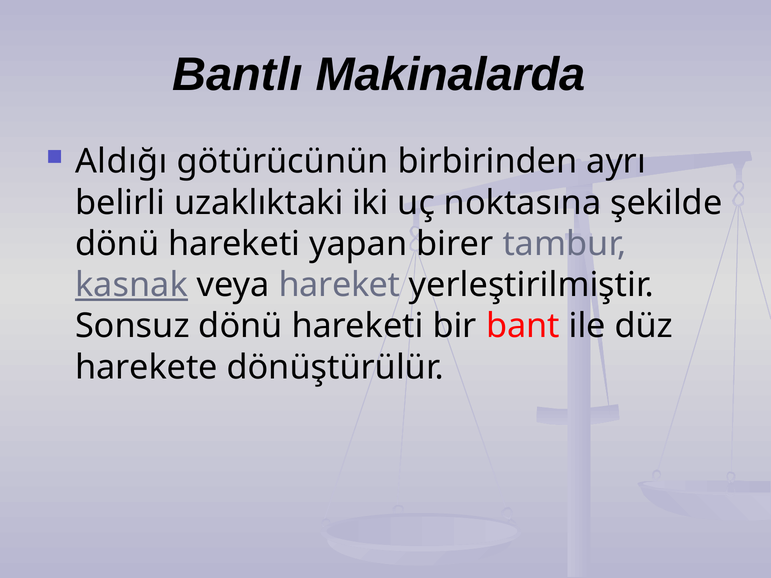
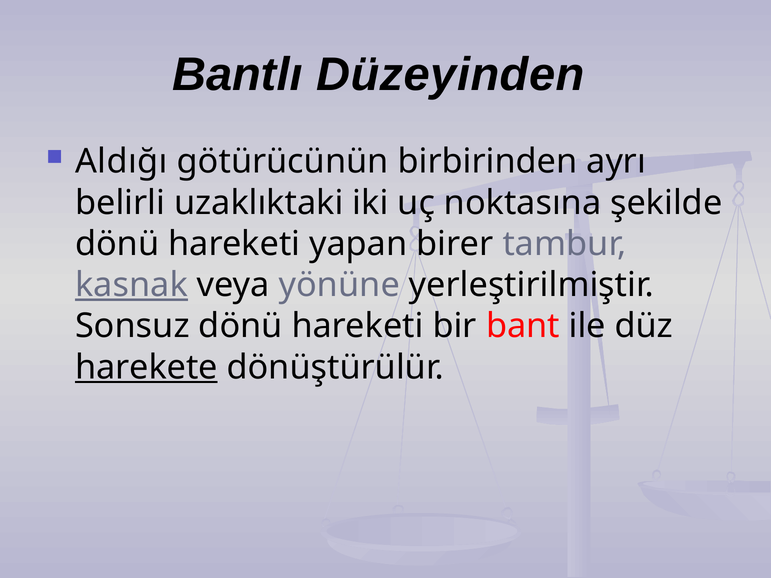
Makinalarda: Makinalarda -> Düzeyinden
hareket: hareket -> yönüne
harekete underline: none -> present
